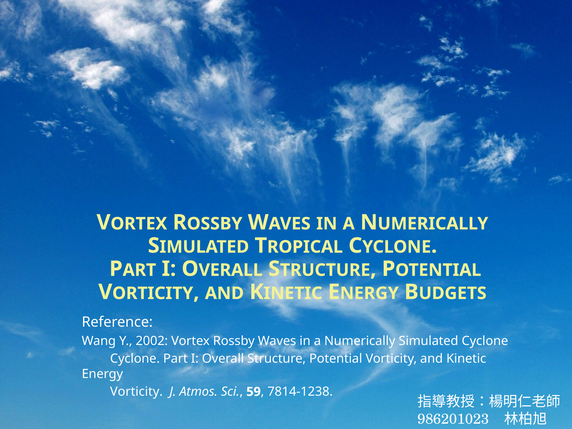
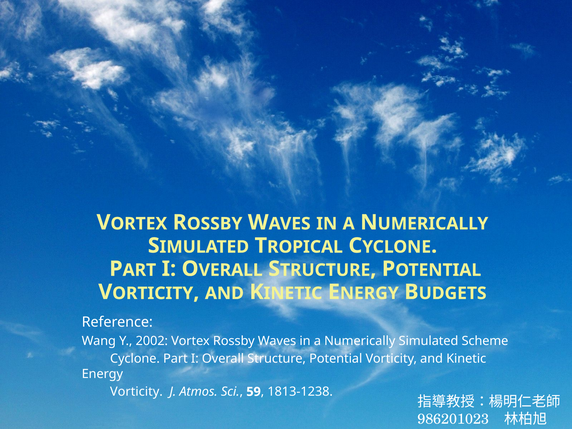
Simulated Cyclone: Cyclone -> Scheme
7814-1238: 7814-1238 -> 1813-1238
